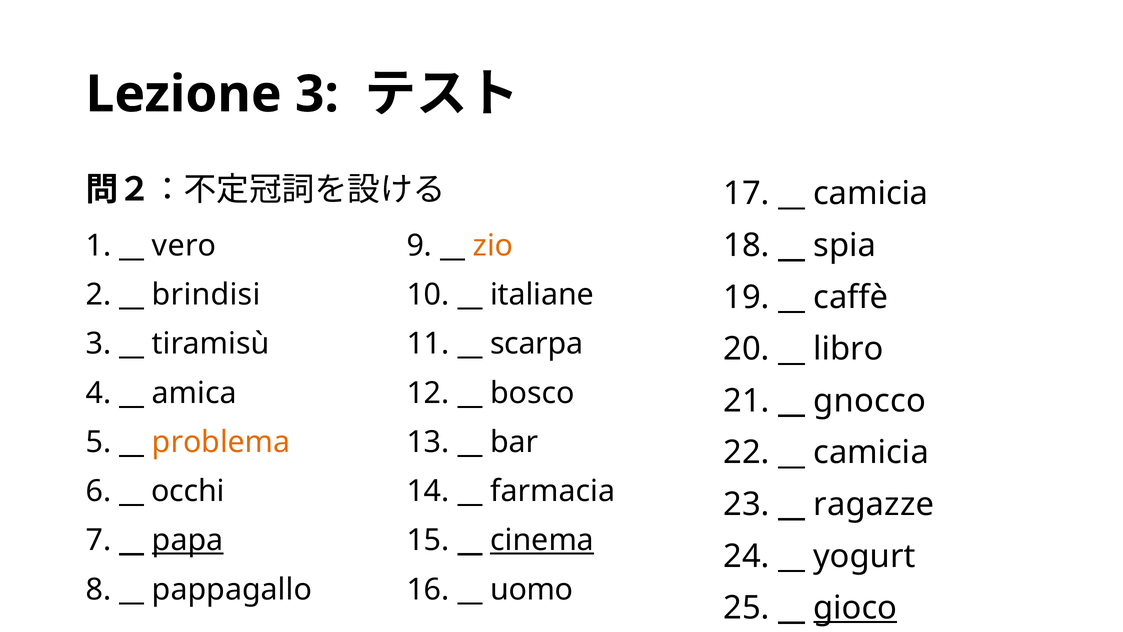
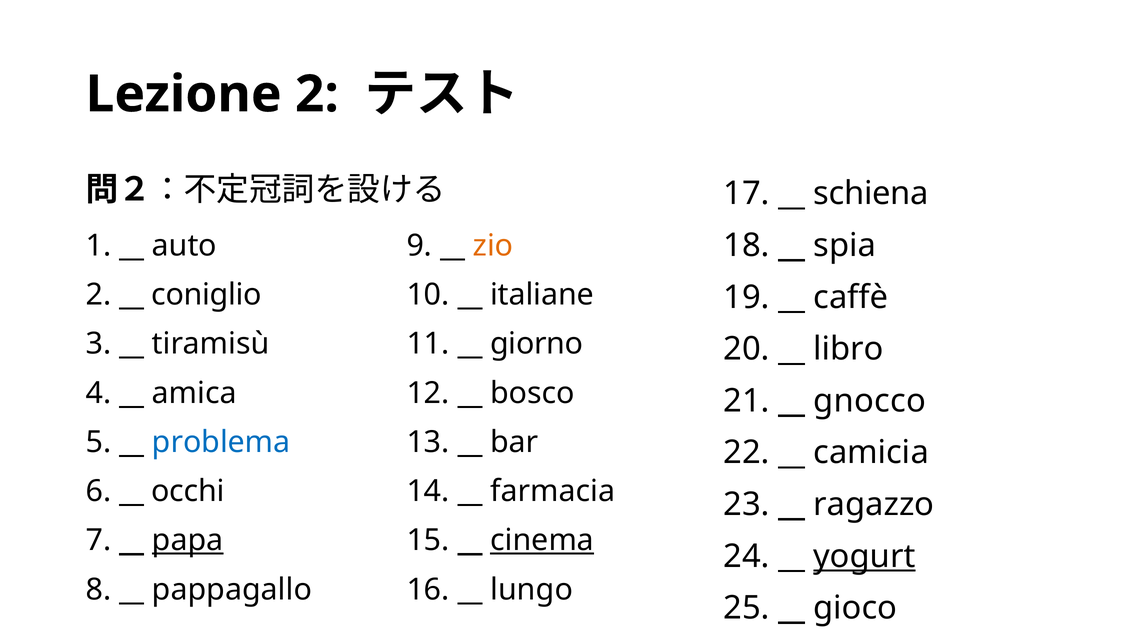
Lezione 3: 3 -> 2
camicia at (871, 194): camicia -> schiena
vero: vero -> auto
brindisi: brindisi -> coniglio
scarpa: scarpa -> giorno
problema colour: orange -> blue
ragazze: ragazze -> ragazzo
yogurt underline: none -> present
uomo: uomo -> lungo
gioco underline: present -> none
